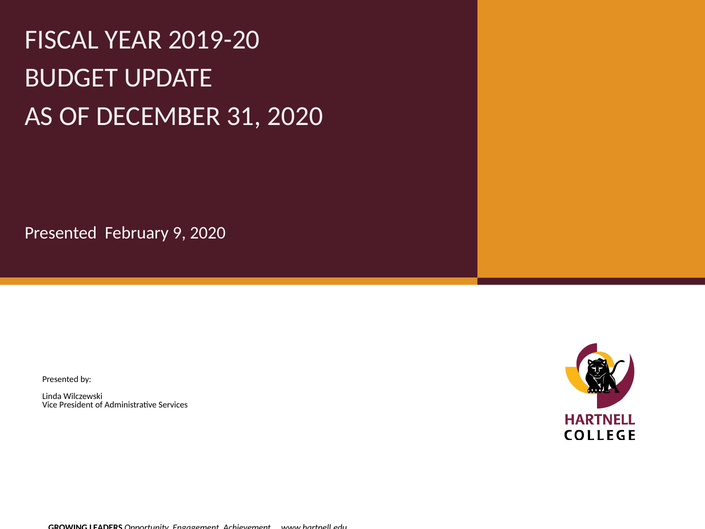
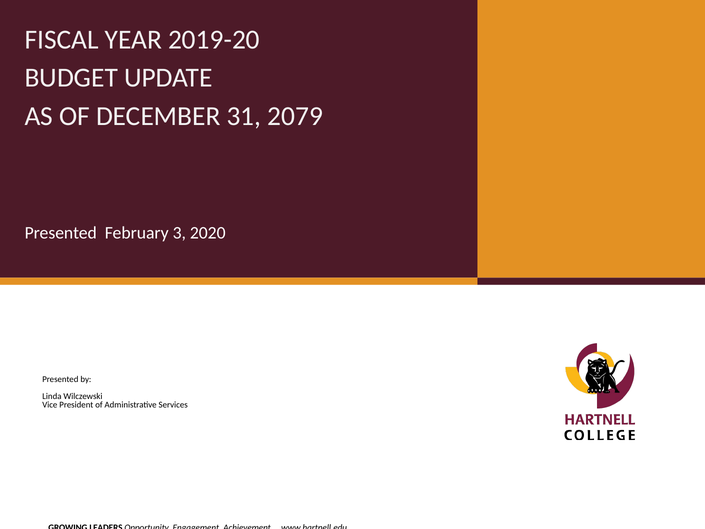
31 2020: 2020 -> 2079
9: 9 -> 3
